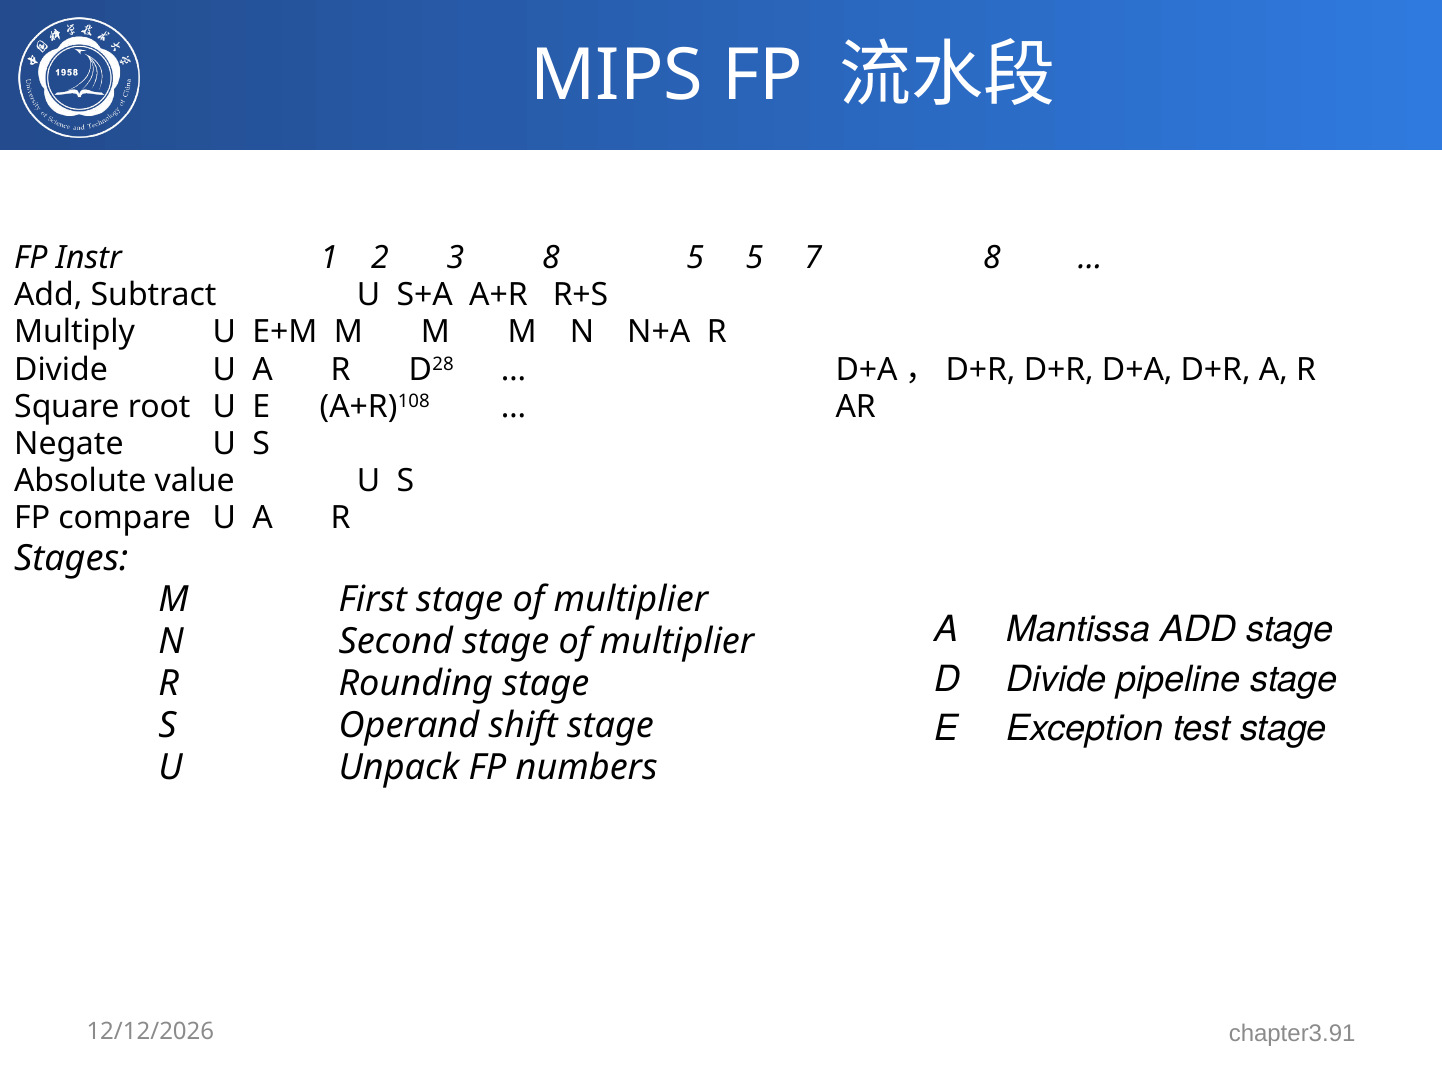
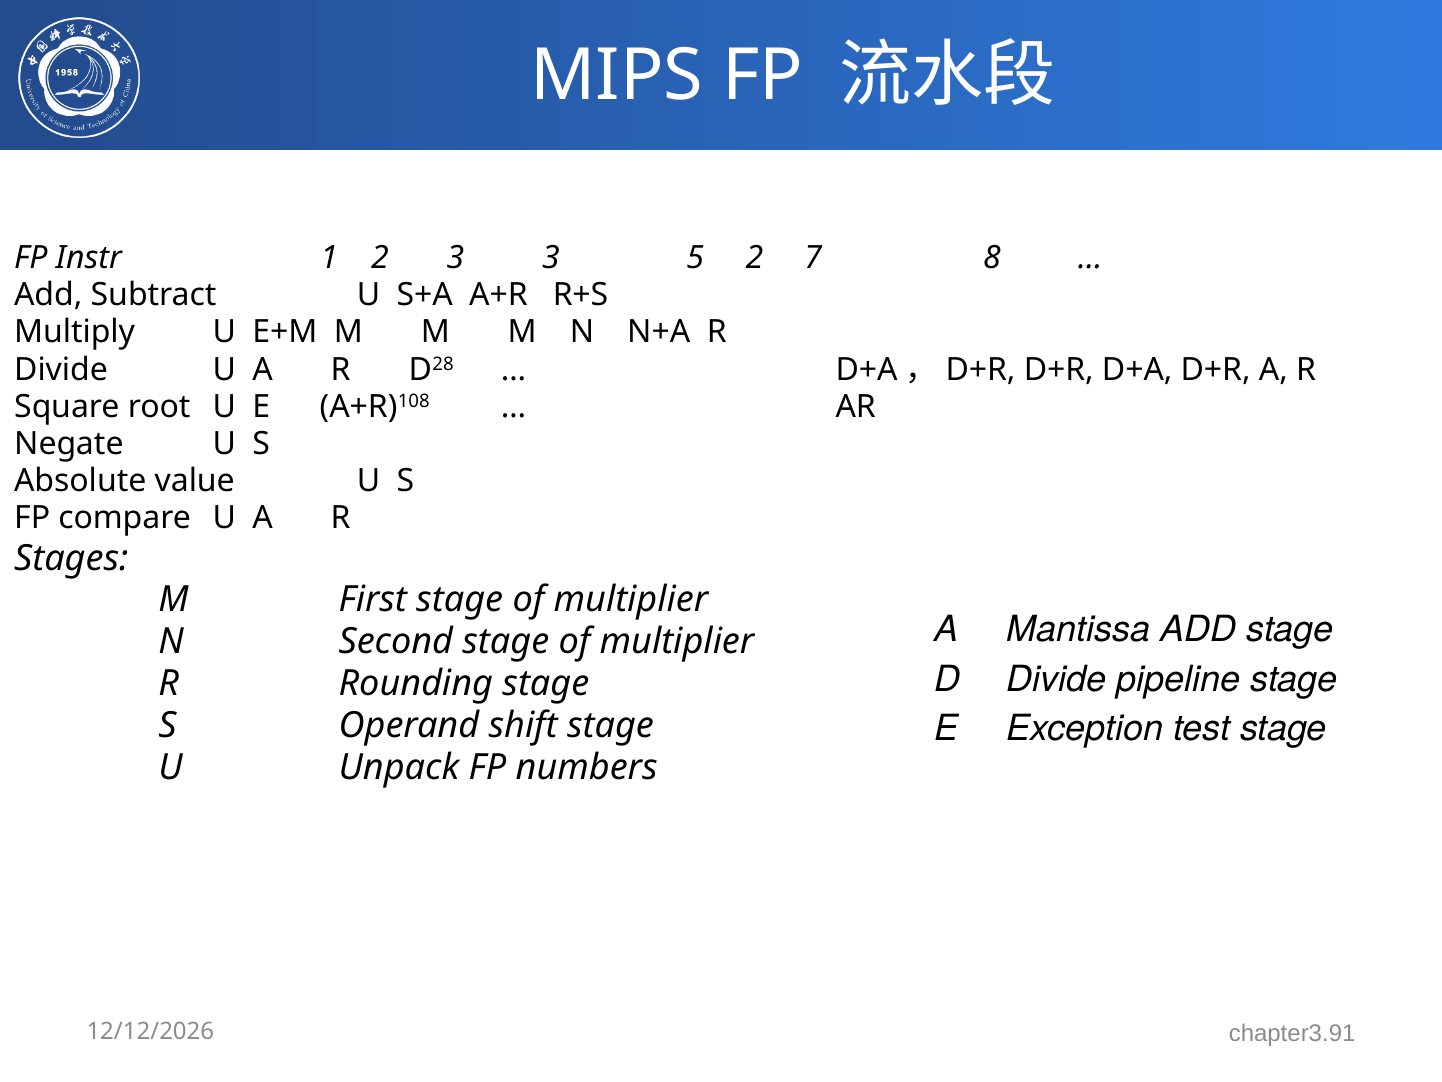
3 8: 8 -> 3
5 5: 5 -> 2
